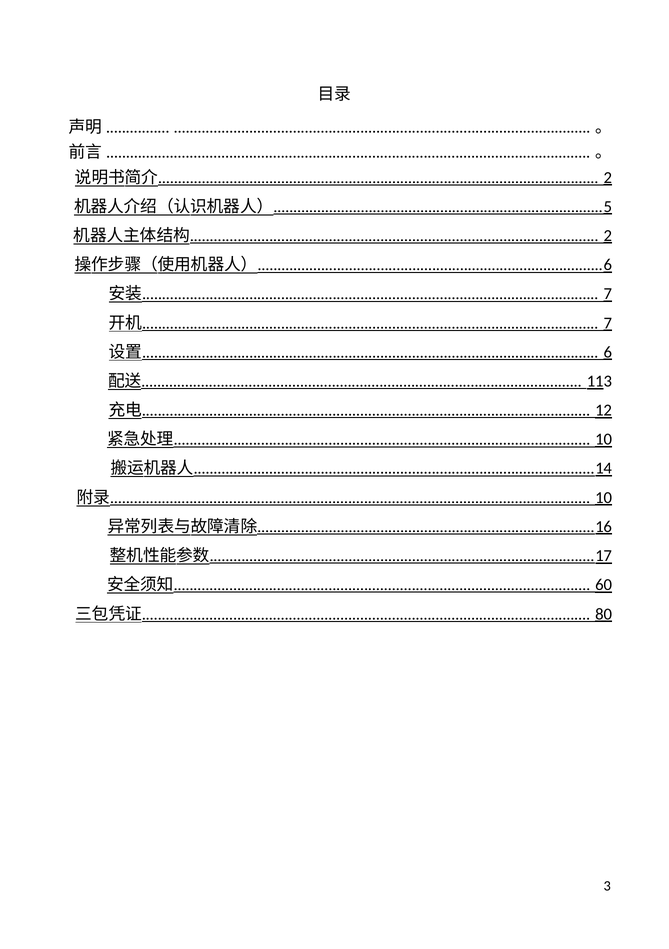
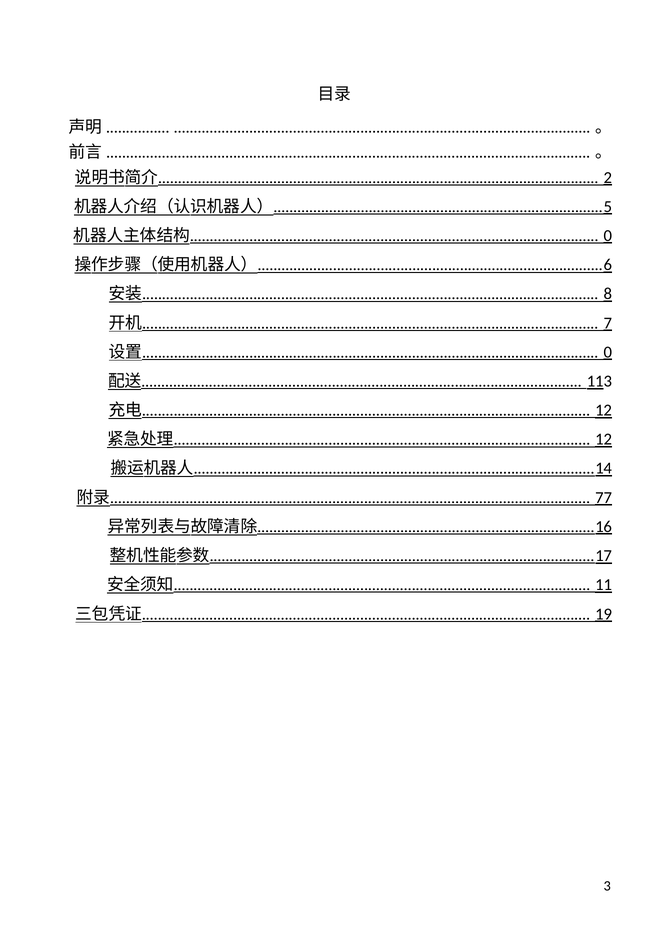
2 at (608, 236): 2 -> 0
7 at (608, 294): 7 -> 8
6 at (608, 352): 6 -> 0
10 at (604, 439): 10 -> 12
10 at (604, 497): 10 -> 77
60: 60 -> 11
80: 80 -> 19
